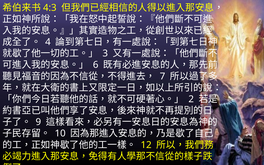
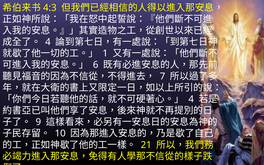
3: 3 -> 1
2 at (191, 99): 2 -> 4
12: 12 -> 21
